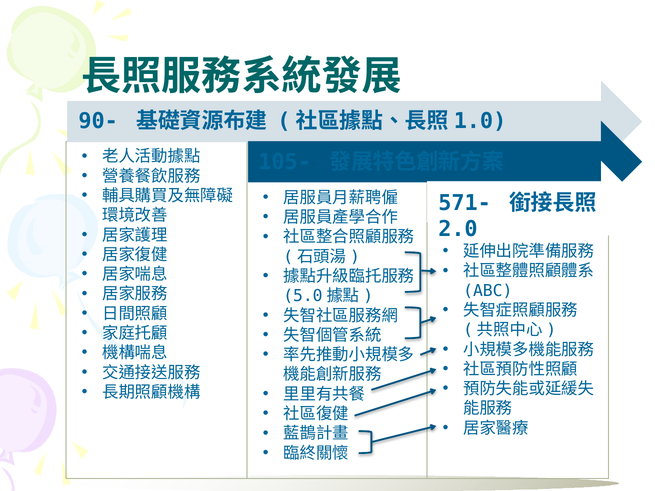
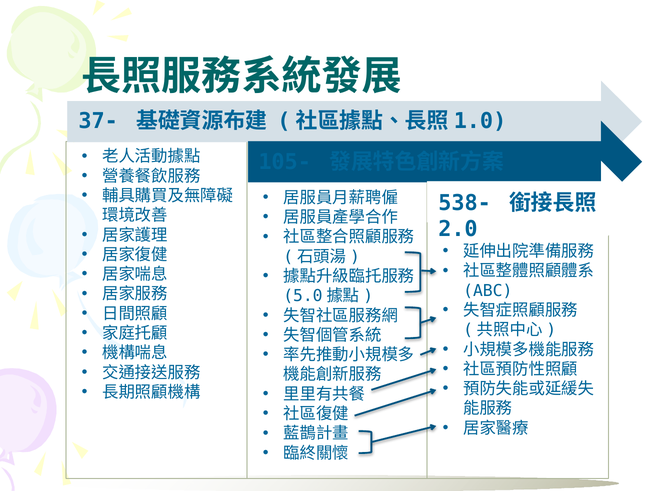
90-: 90- -> 37-
571-: 571- -> 538-
